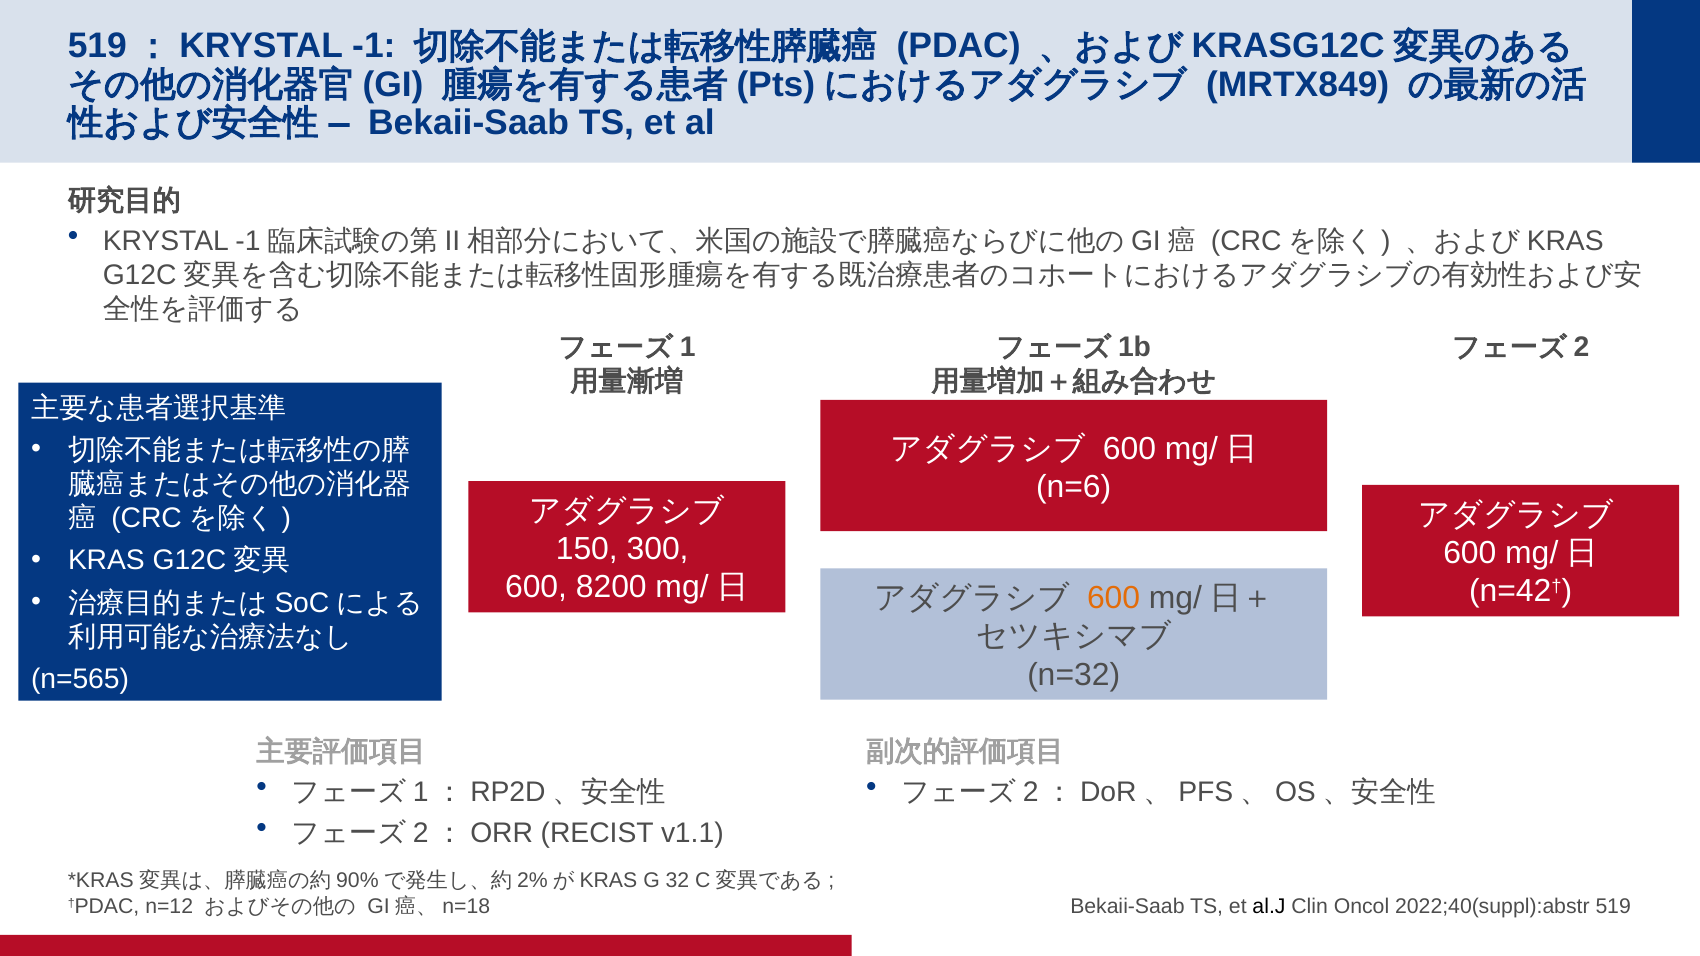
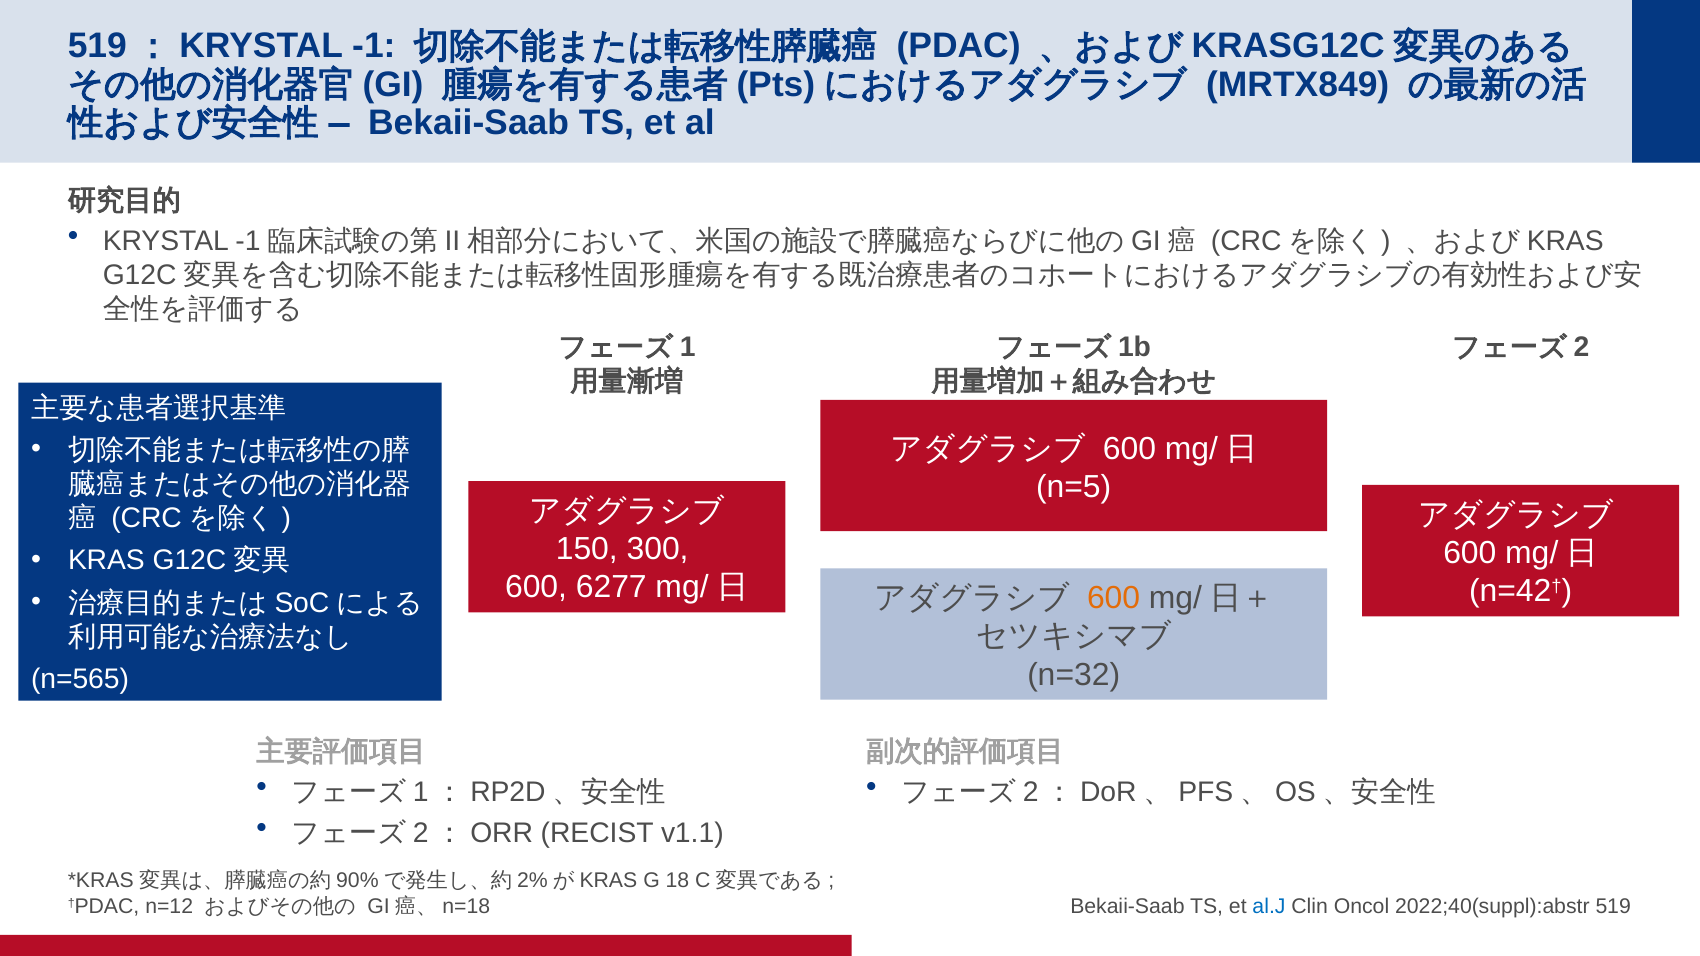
n=6: n=6 -> n=5
8200: 8200 -> 6277
32: 32 -> 18
al.J colour: black -> blue
